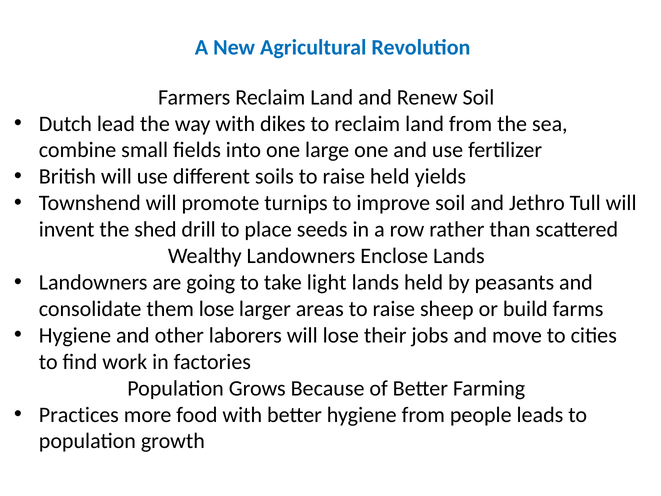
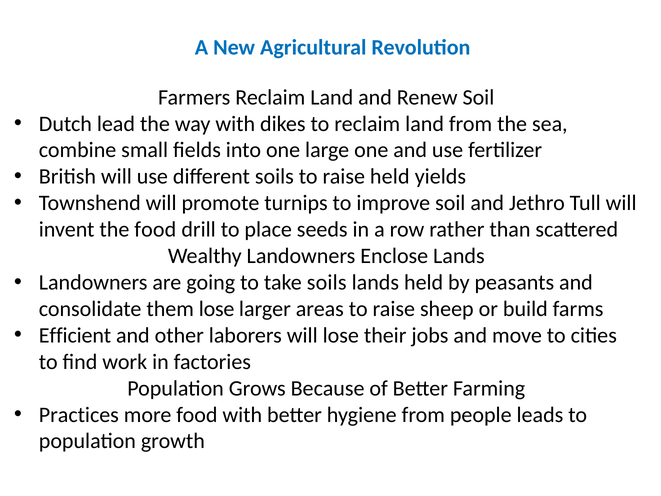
the shed: shed -> food
take light: light -> soils
Hygiene at (75, 335): Hygiene -> Efficient
